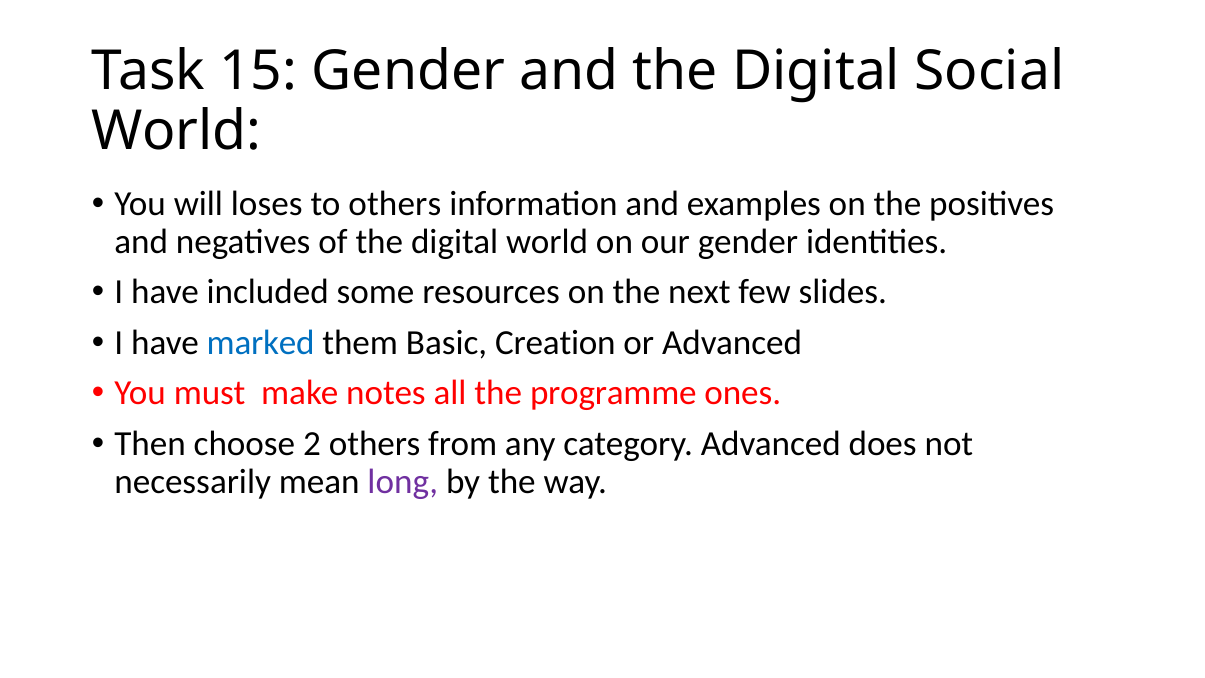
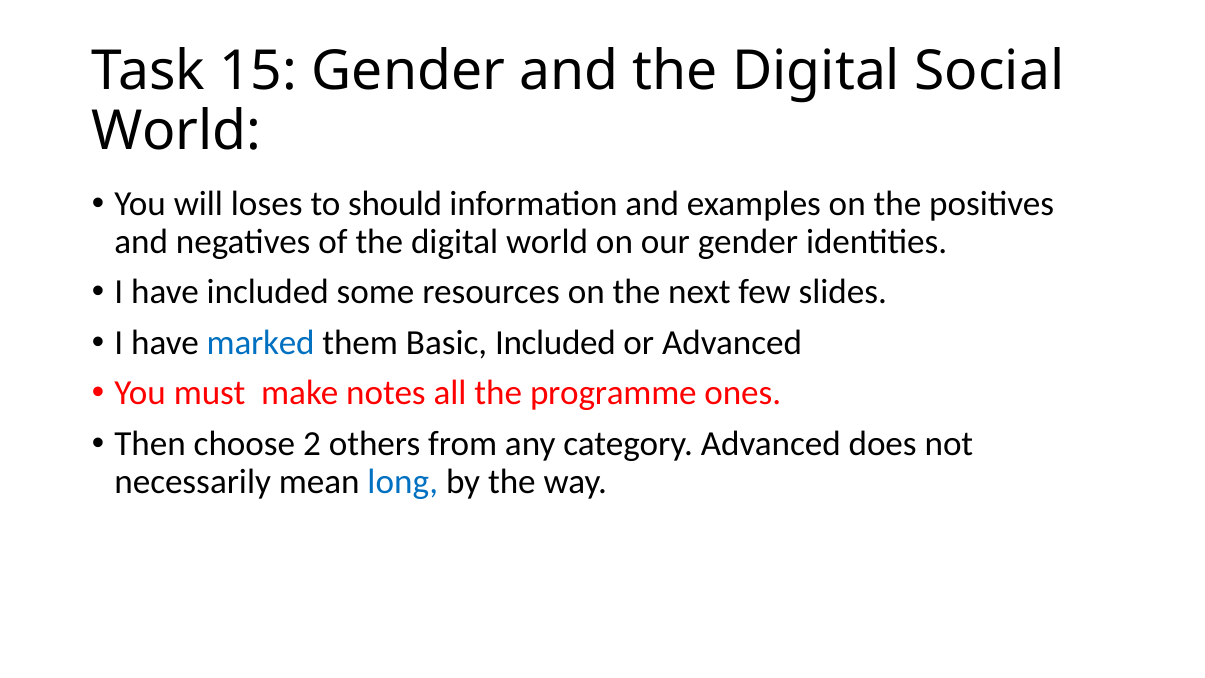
to others: others -> should
Basic Creation: Creation -> Included
long colour: purple -> blue
